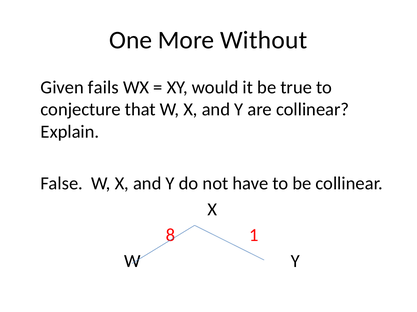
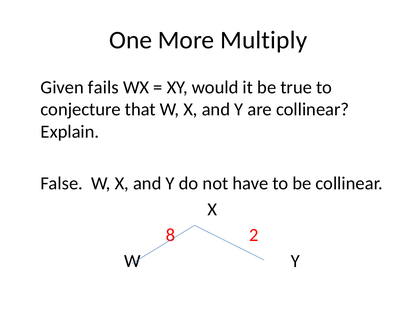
Without: Without -> Multiply
1: 1 -> 2
